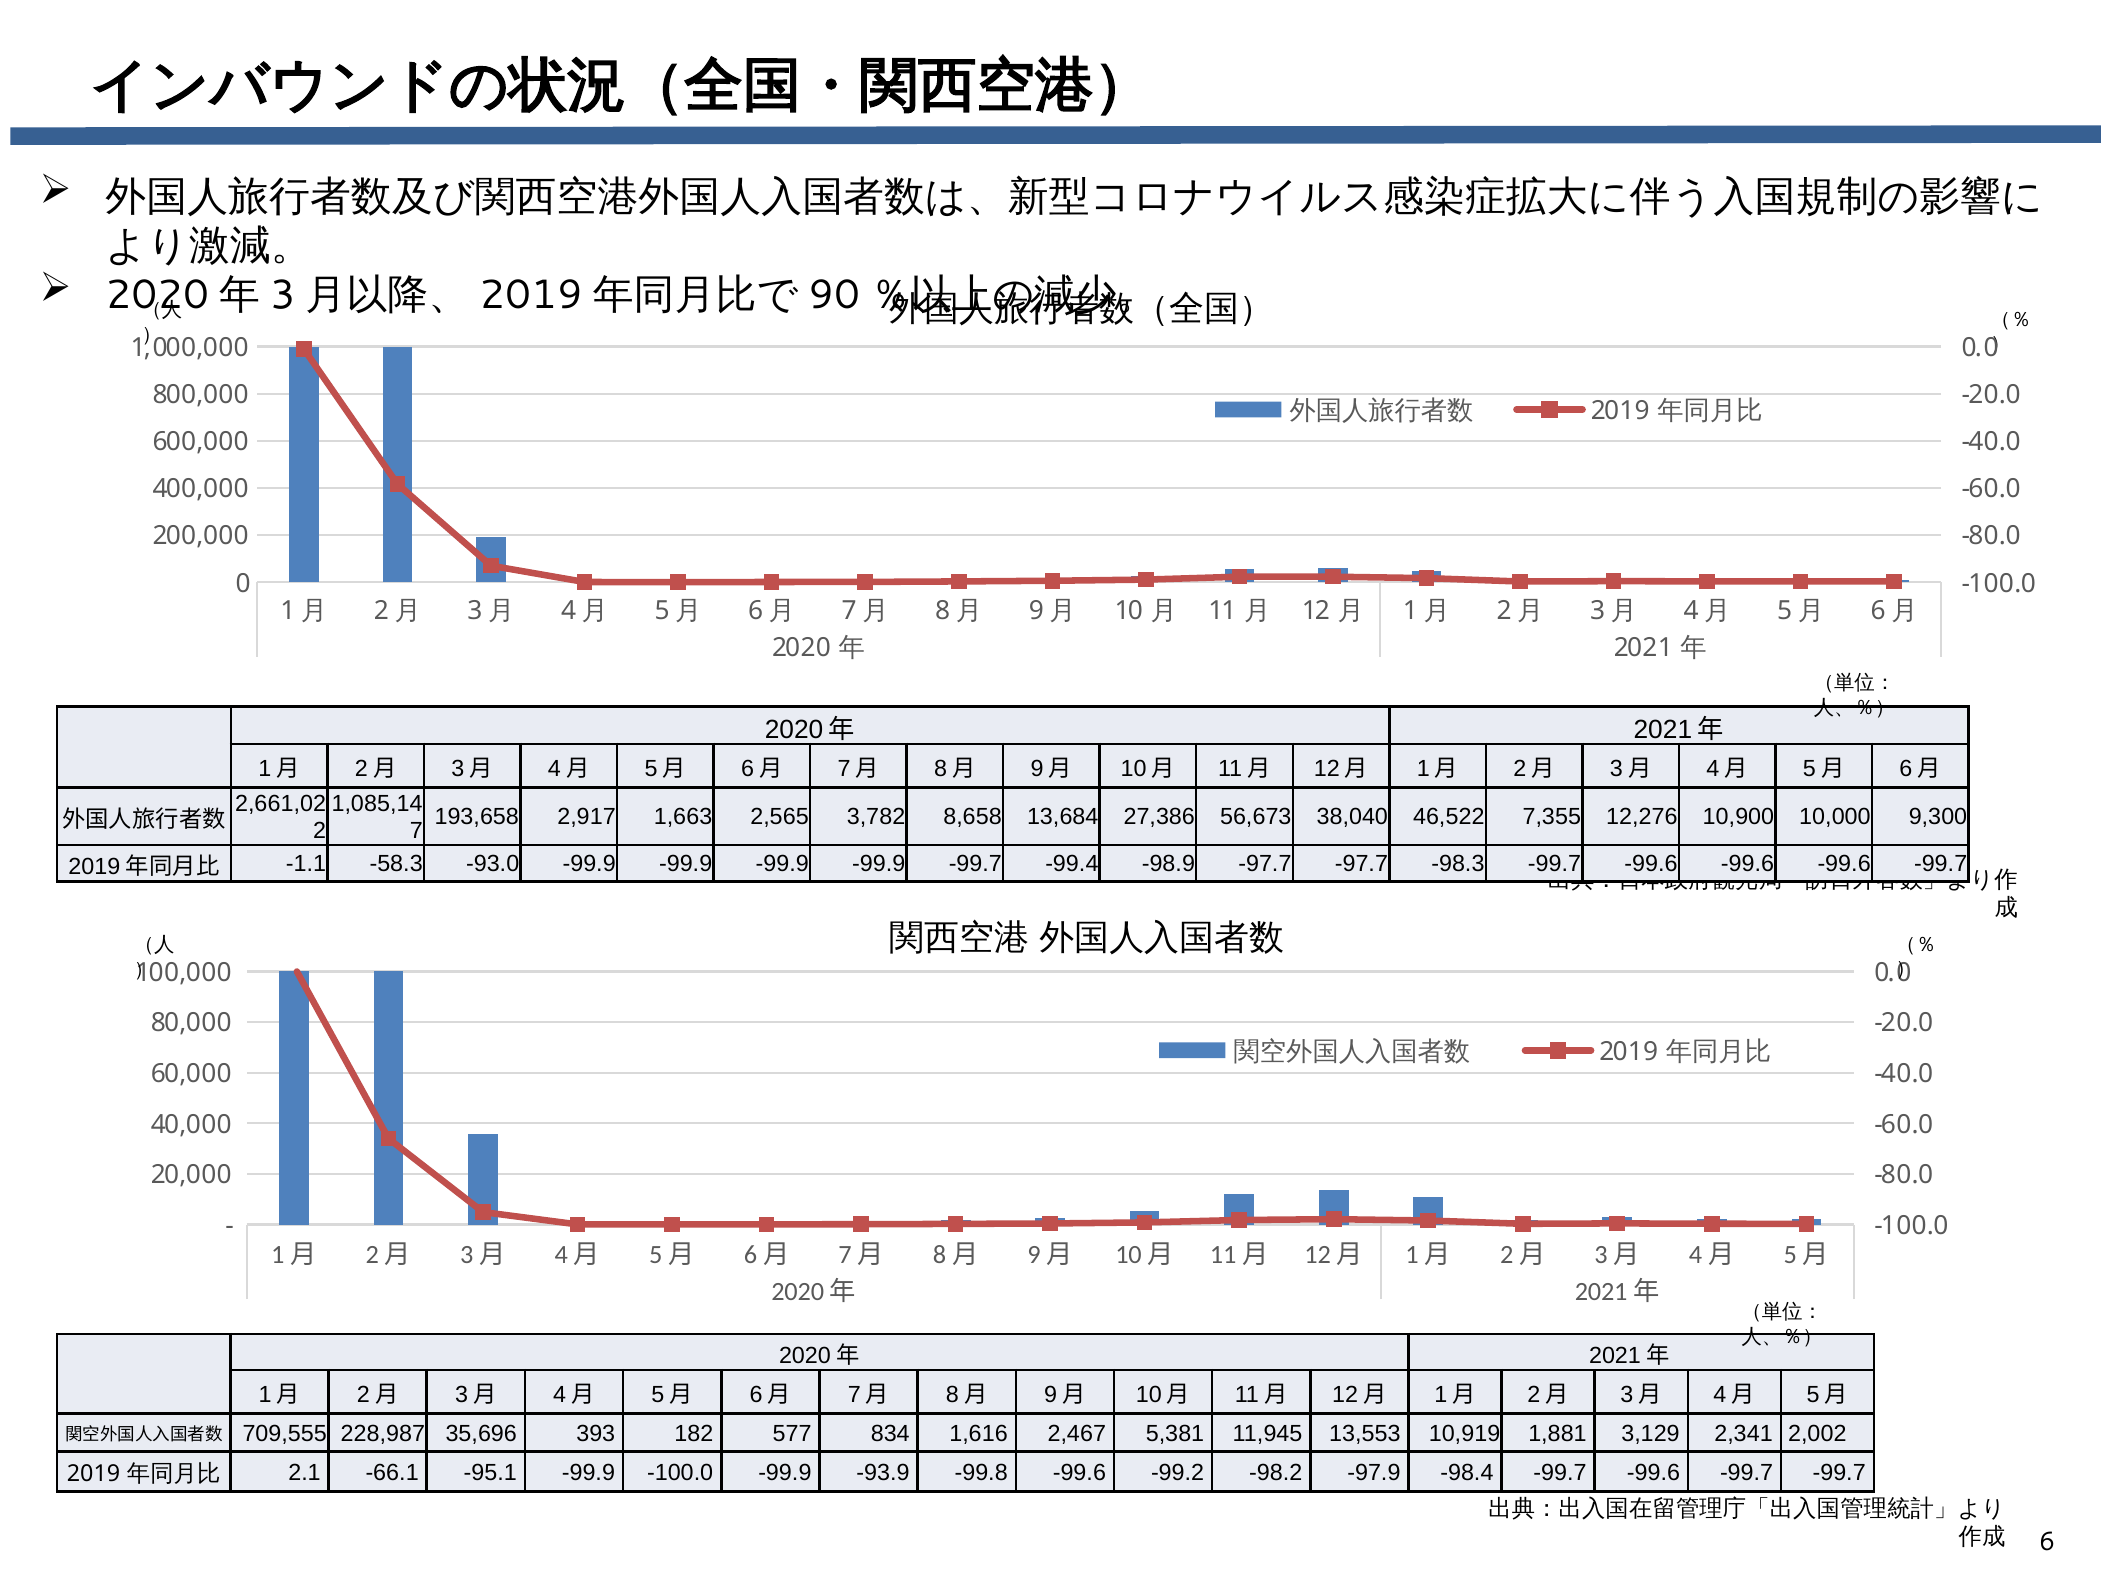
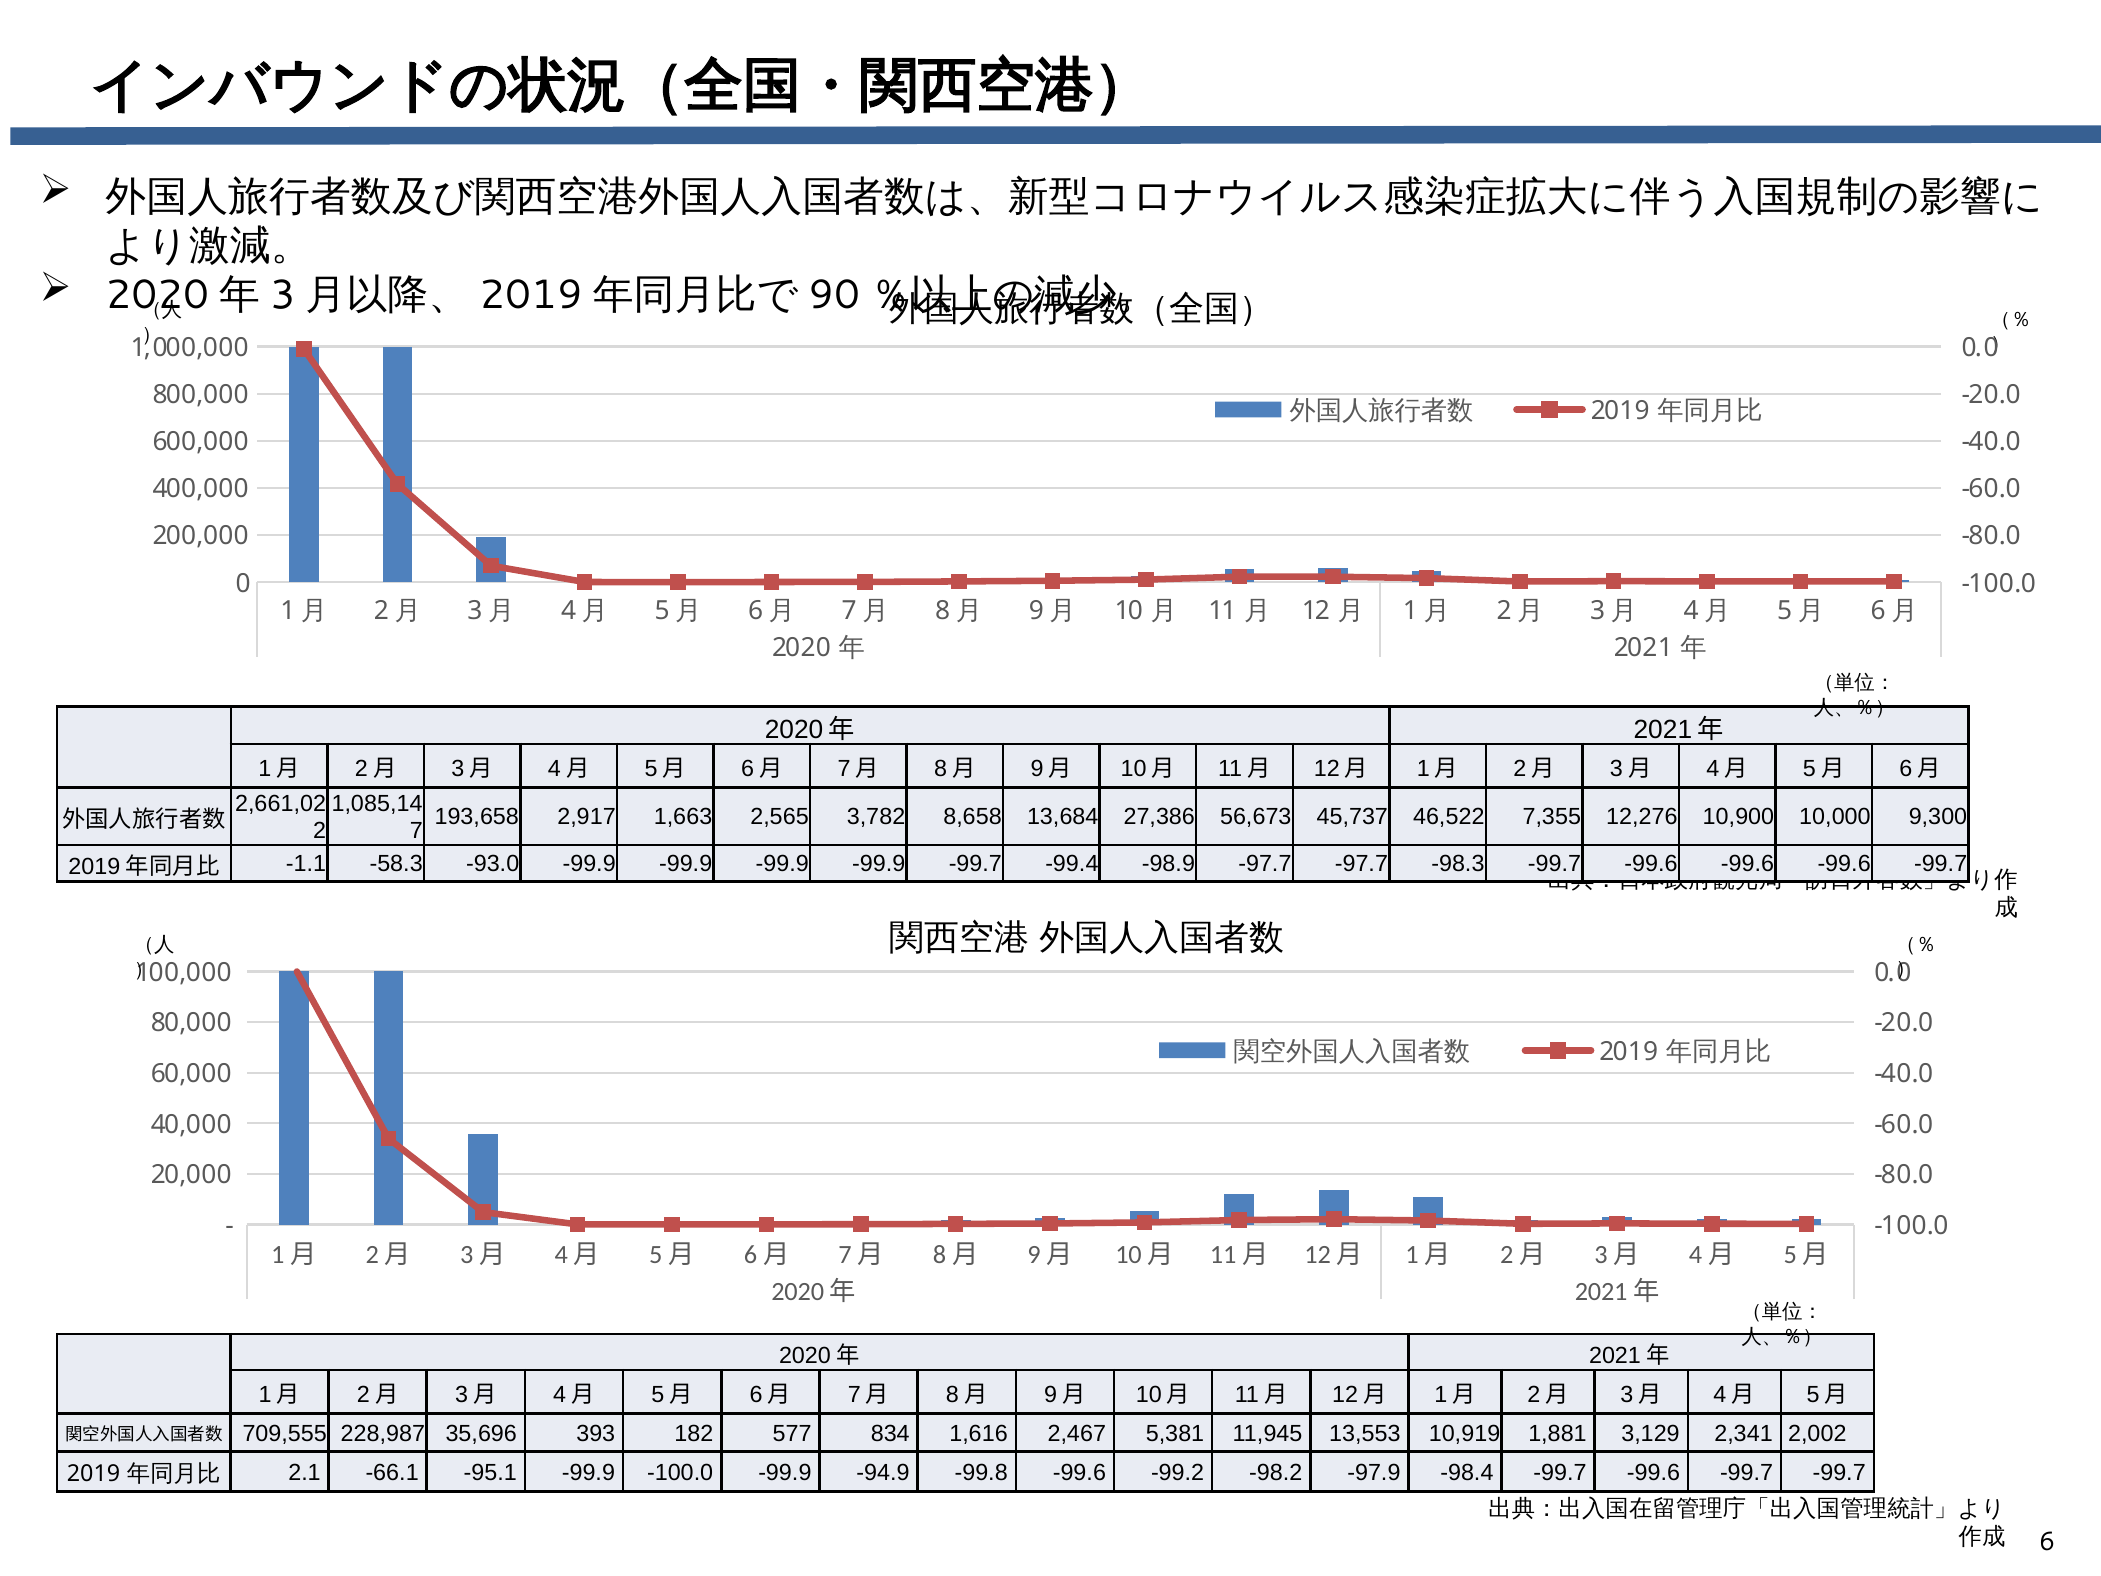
38,040: 38,040 -> 45,737
-93.9: -93.9 -> -94.9
